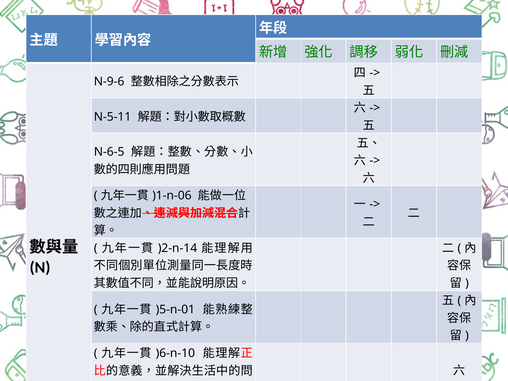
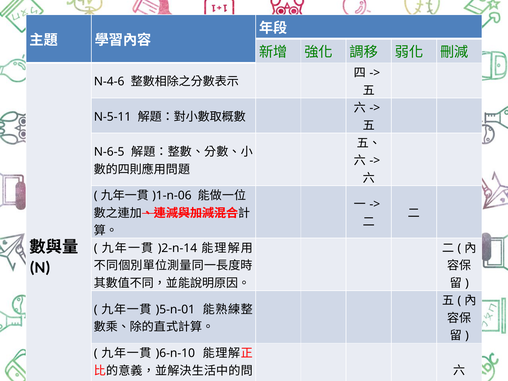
N-9-6: N-9-6 -> N-4-6
